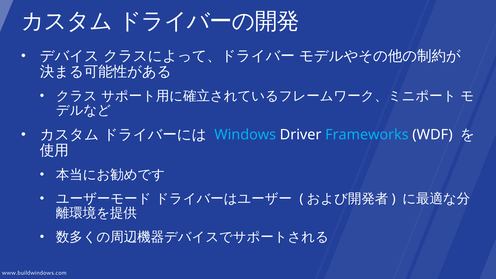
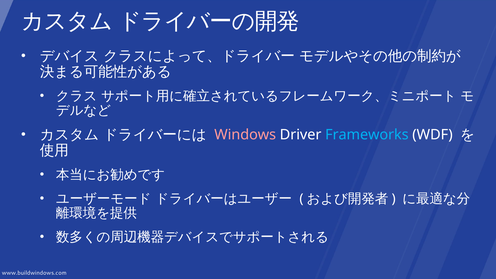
Windows colour: light blue -> pink
